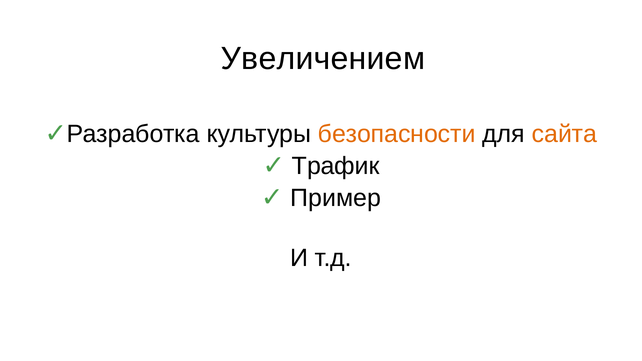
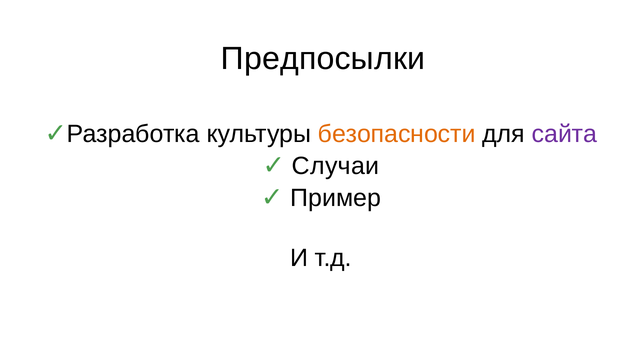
Увеличением: Увеличением -> Предпосылки
сайта colour: orange -> purple
Трафик: Трафик -> Случаи
